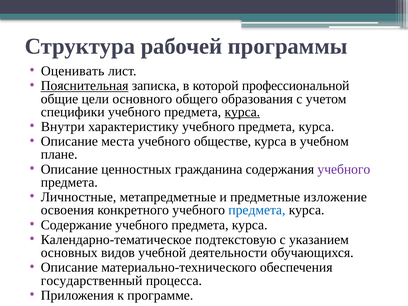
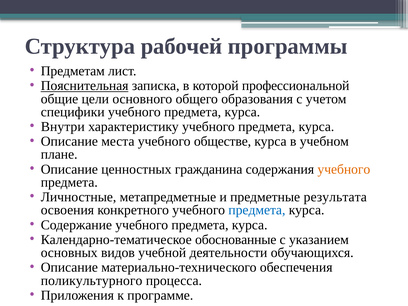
Оценивать: Оценивать -> Предметам
курса at (242, 112) underline: present -> none
учебного at (344, 169) colour: purple -> orange
изложение: изложение -> результата
подтекстовую: подтекстовую -> обоснованные
государственный: государственный -> поликультурного
